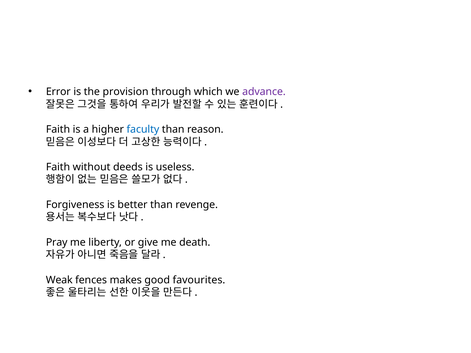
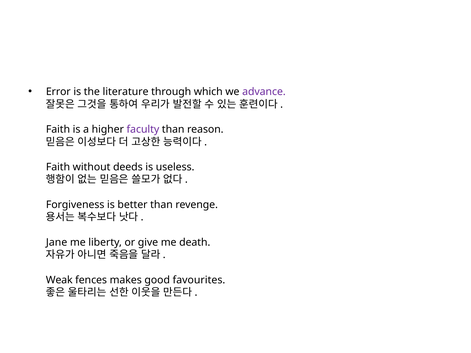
provision: provision -> literature
faculty colour: blue -> purple
Pray: Pray -> Jane
